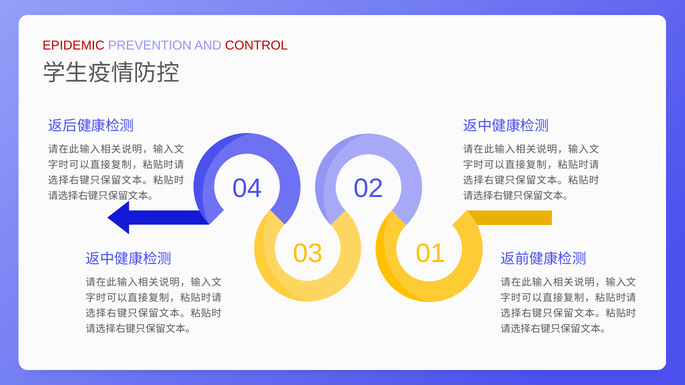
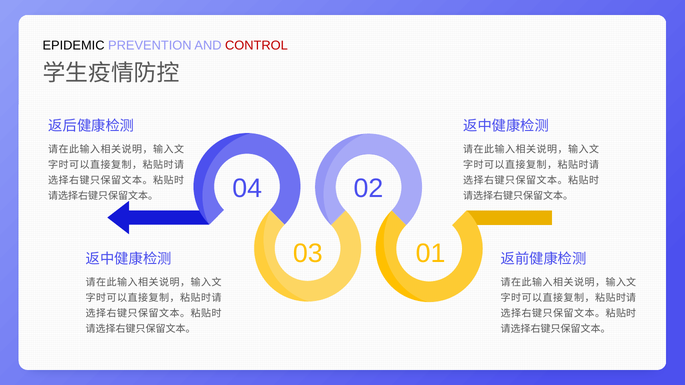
EPIDEMIC colour: red -> black
